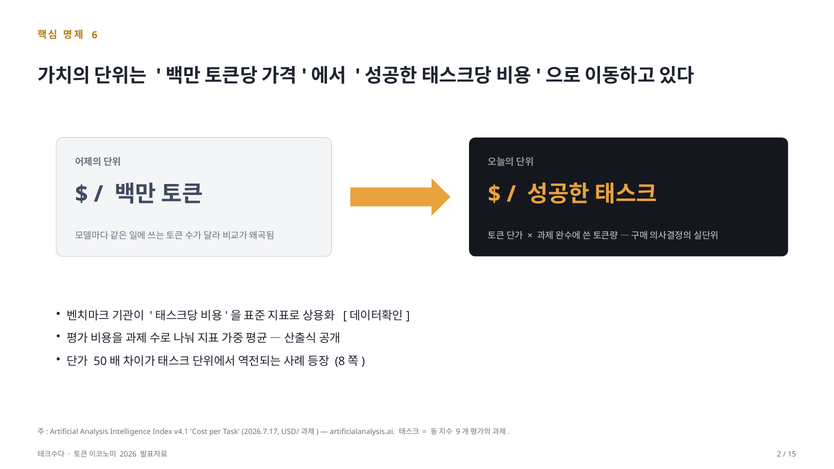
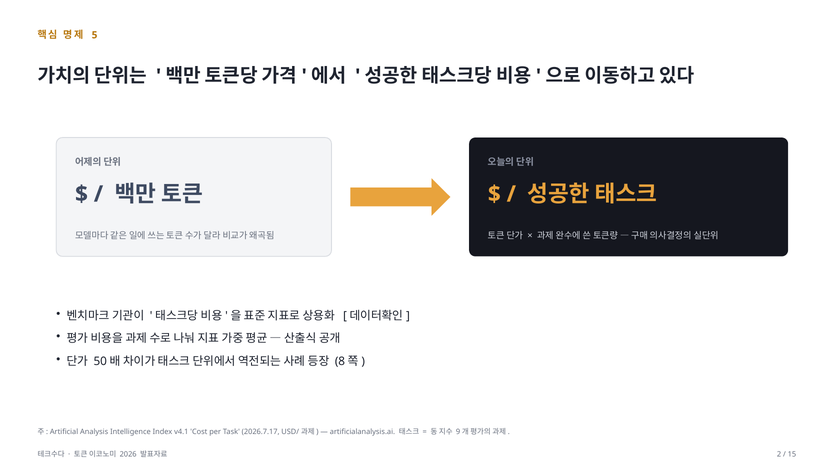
6: 6 -> 5
